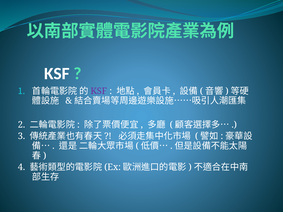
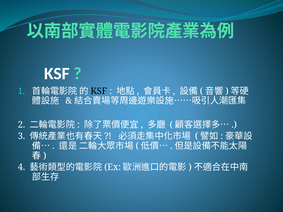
KSF at (99, 91) colour: purple -> black
